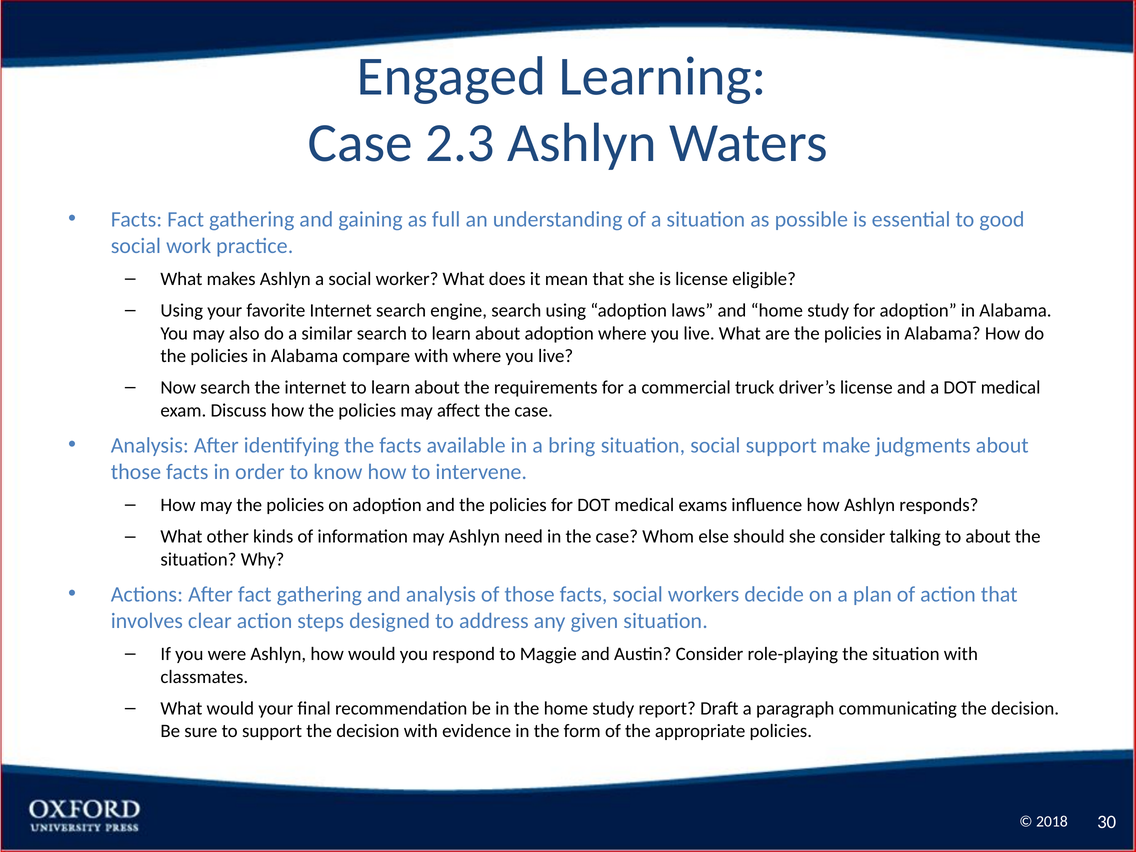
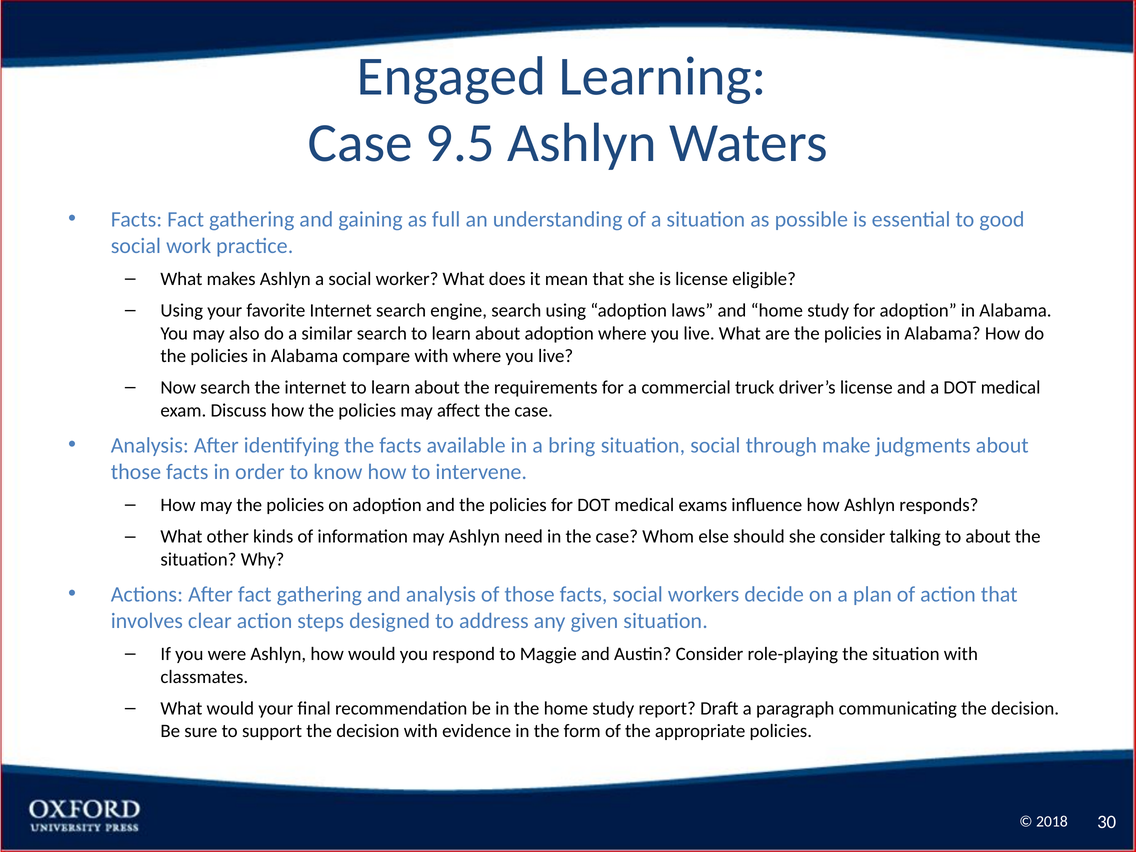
2.3: 2.3 -> 9.5
social support: support -> through
